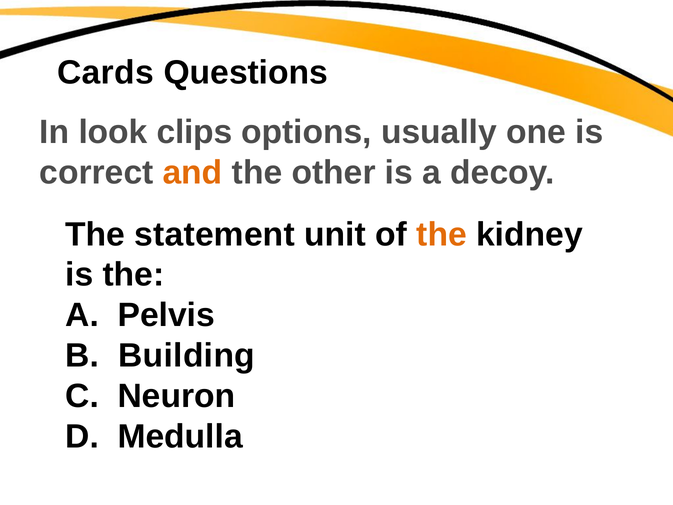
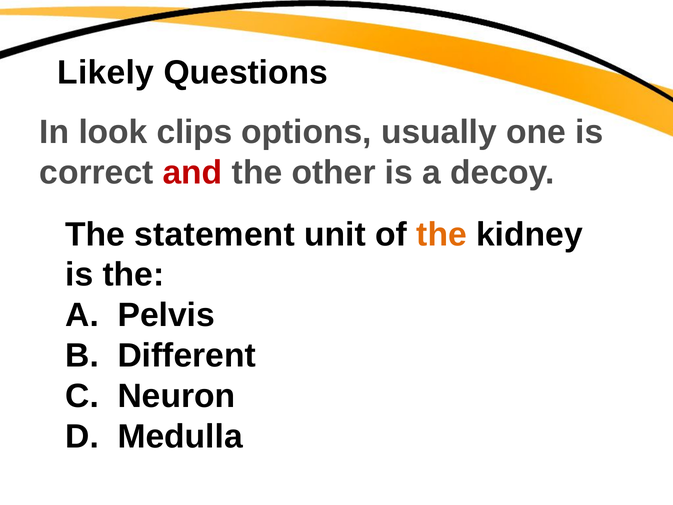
Cards: Cards -> Likely
and colour: orange -> red
Building: Building -> Different
